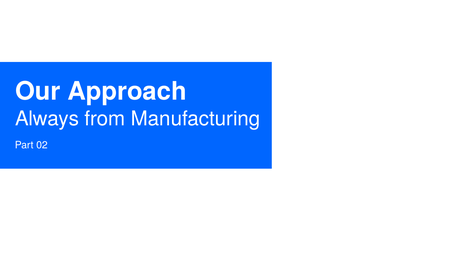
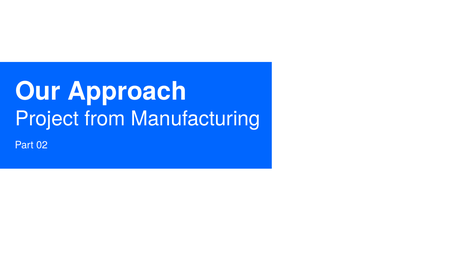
Always: Always -> Project
